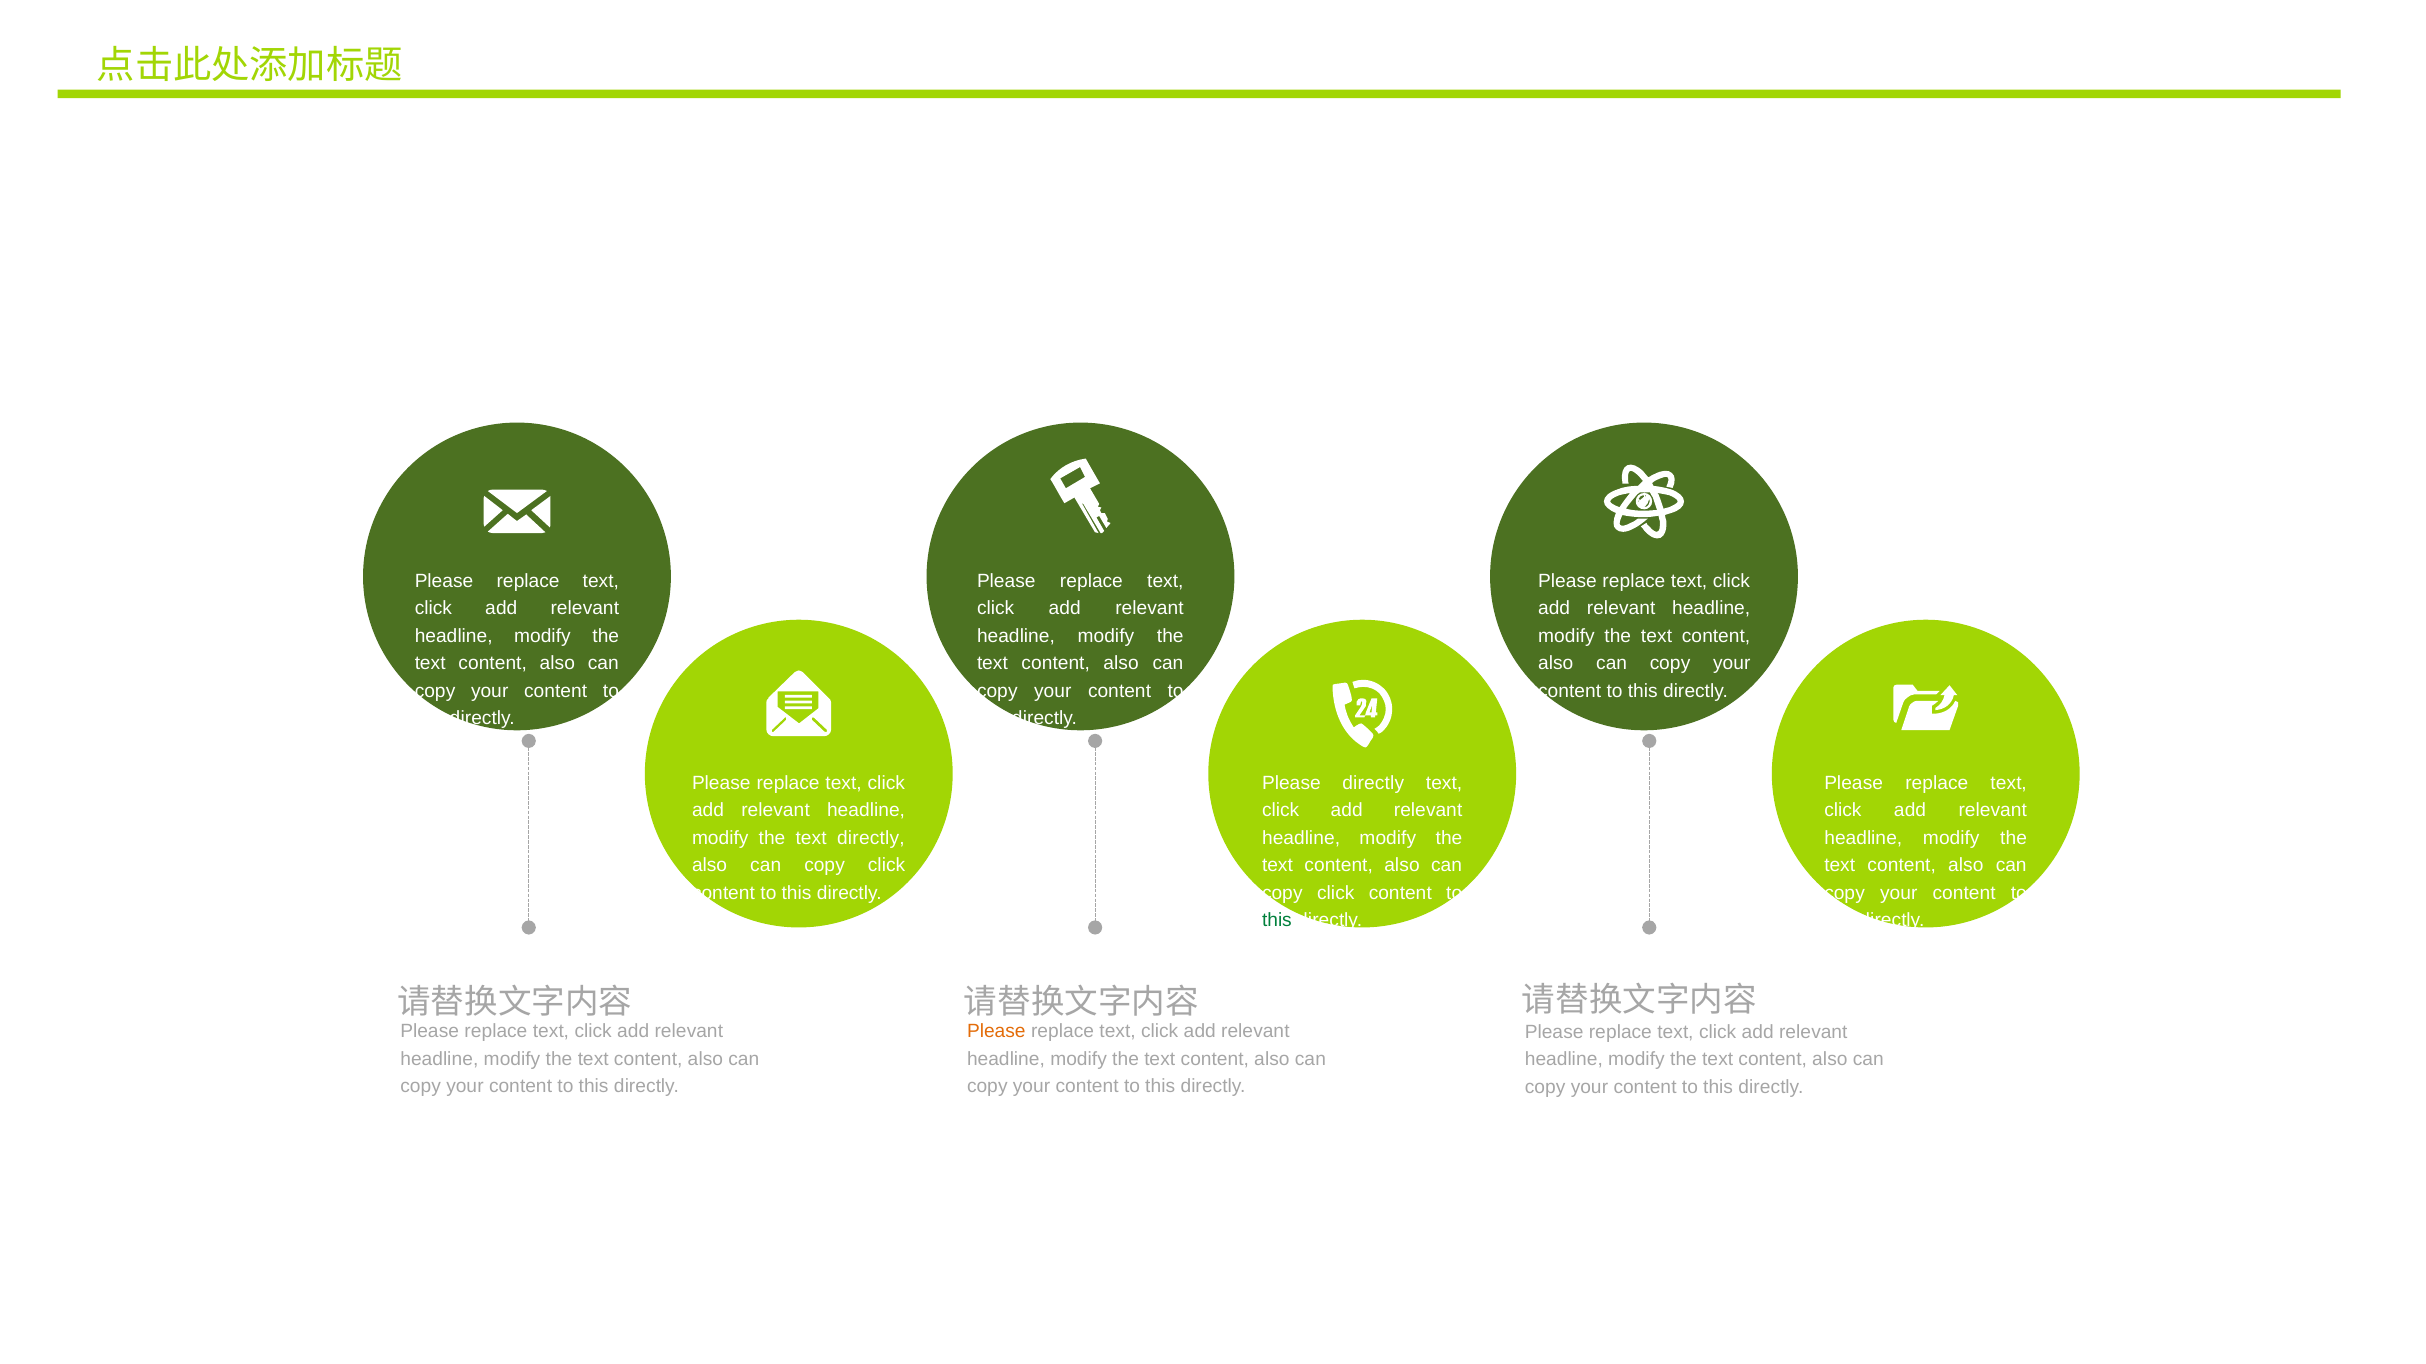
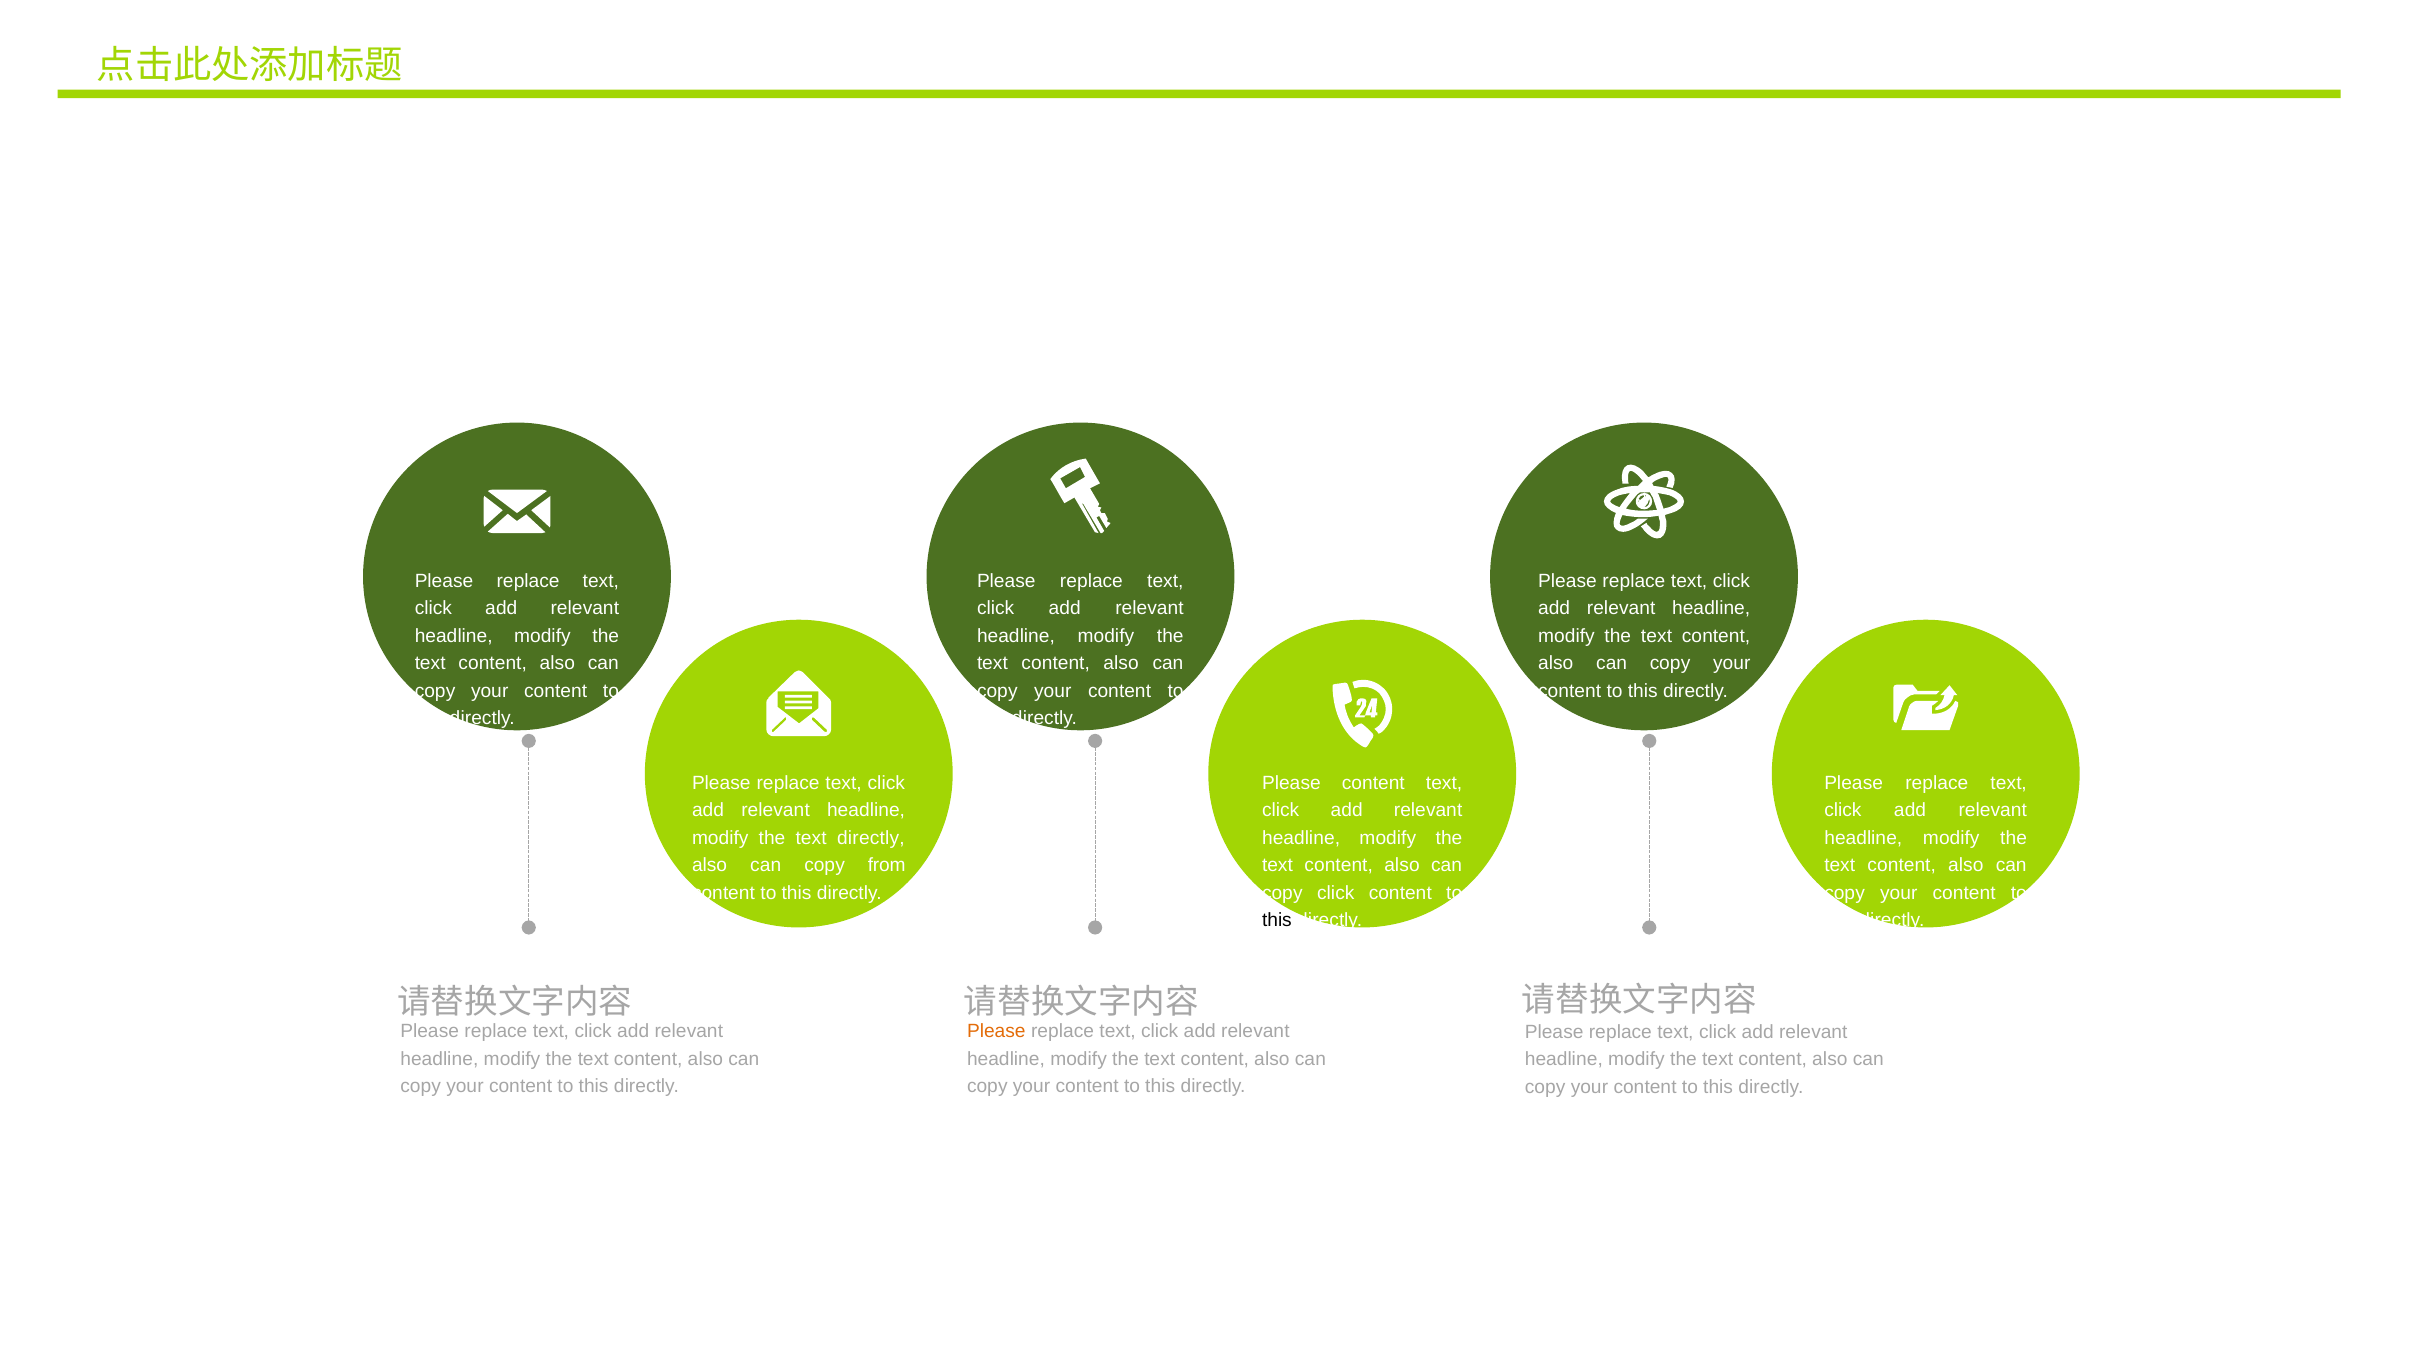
Please directly: directly -> content
click at (887, 866): click -> from
this at (1277, 921) colour: green -> black
